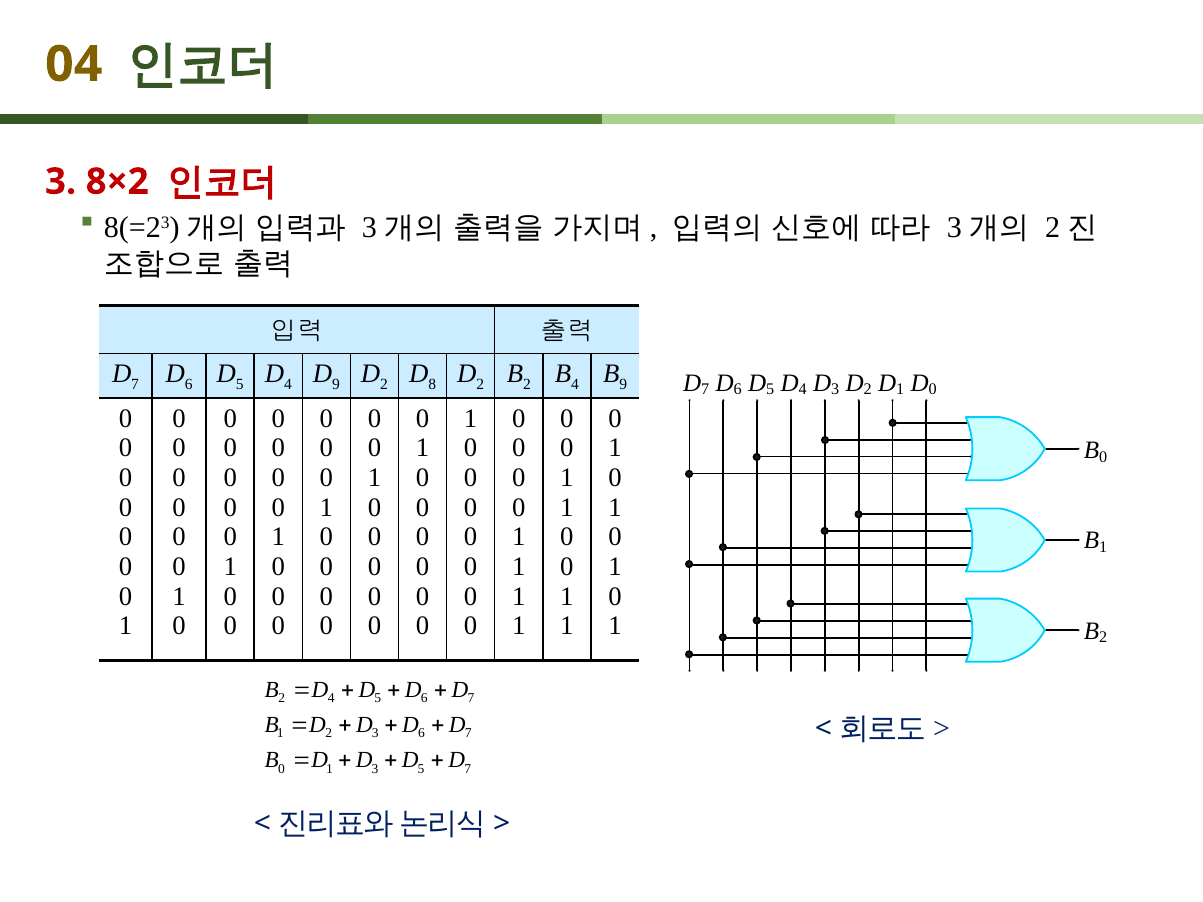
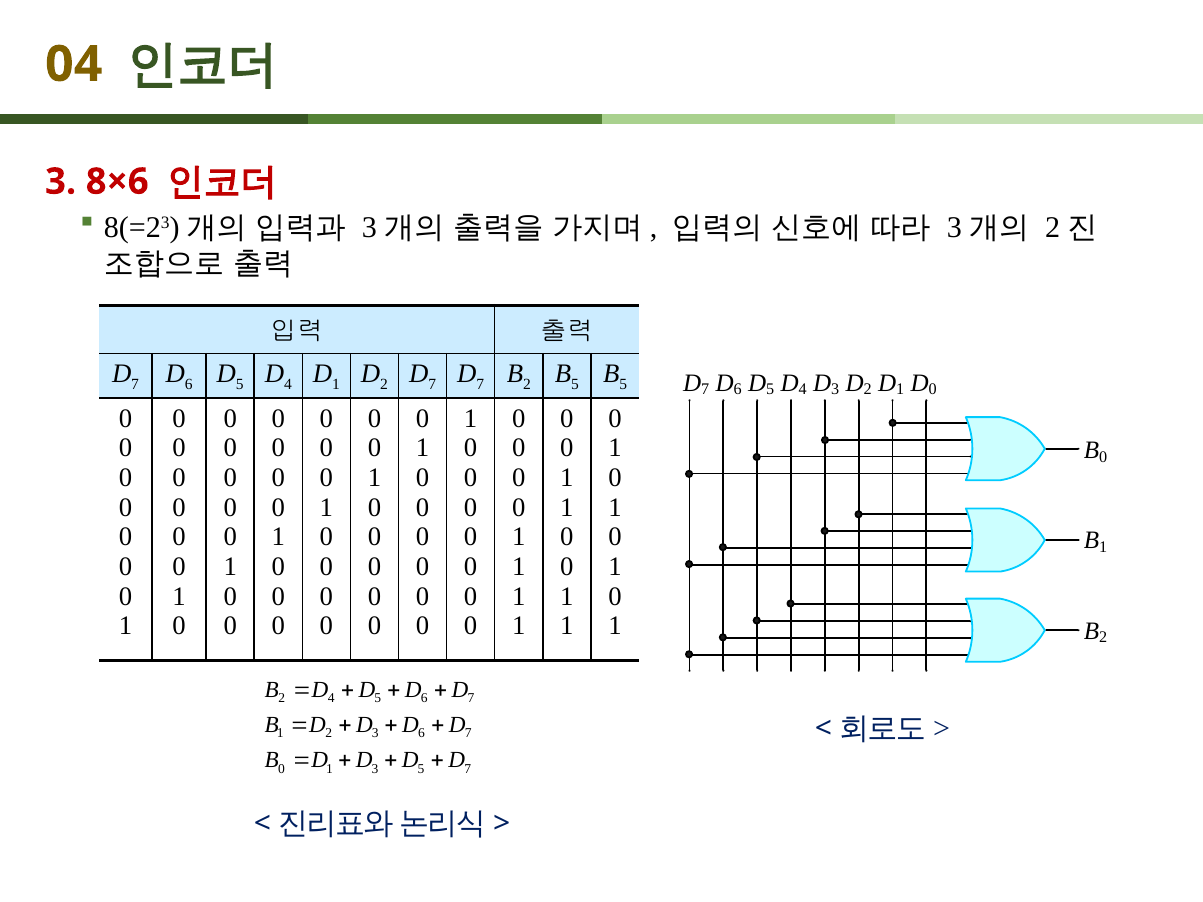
8×2: 8×2 -> 8×6
9 at (336, 384): 9 -> 1
8 at (432, 384): 8 -> 7
2 at (480, 384): 2 -> 7
4 at (575, 384): 4 -> 5
9 at (623, 384): 9 -> 5
